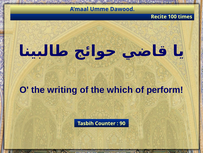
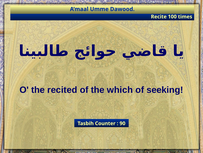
writing: writing -> recited
perform: perform -> seeking
